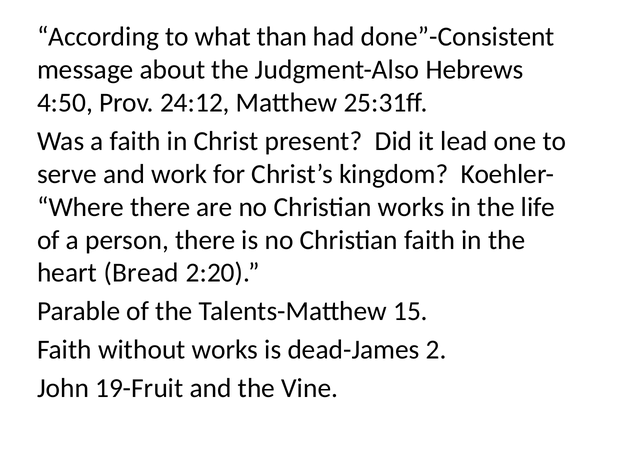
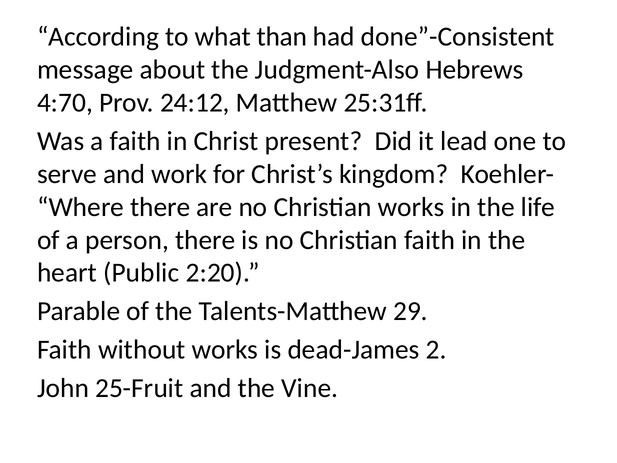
4:50: 4:50 -> 4:70
Bread: Bread -> Public
15: 15 -> 29
19-Fruit: 19-Fruit -> 25-Fruit
